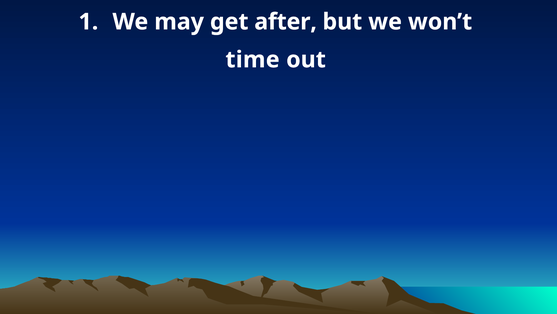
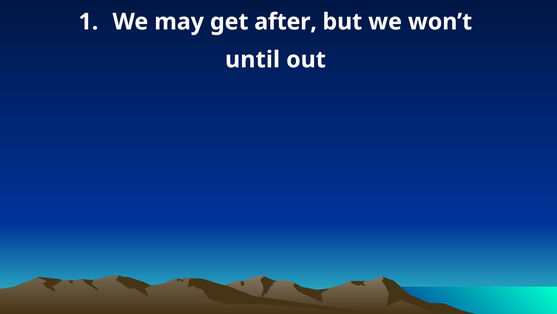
time: time -> until
